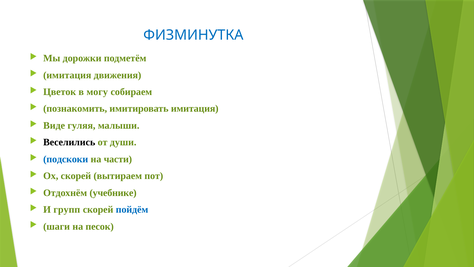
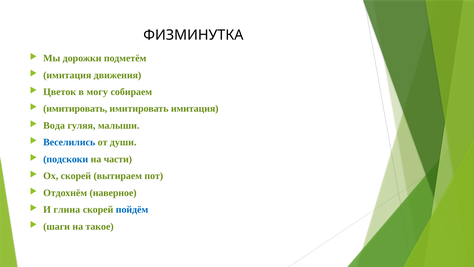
ФИЗМИНУТКА colour: blue -> black
познакомить at (75, 109): познакомить -> имитировать
Виде: Виде -> Вода
Веселились colour: black -> blue
учебнике: учебнике -> наверное
групп: групп -> глина
песок: песок -> такое
